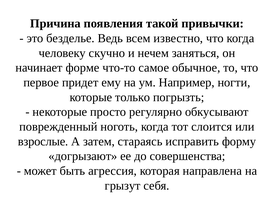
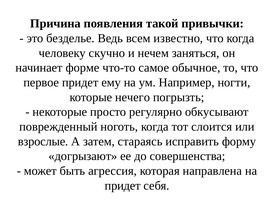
только: только -> нечего
грызут at (123, 186): грызут -> придет
